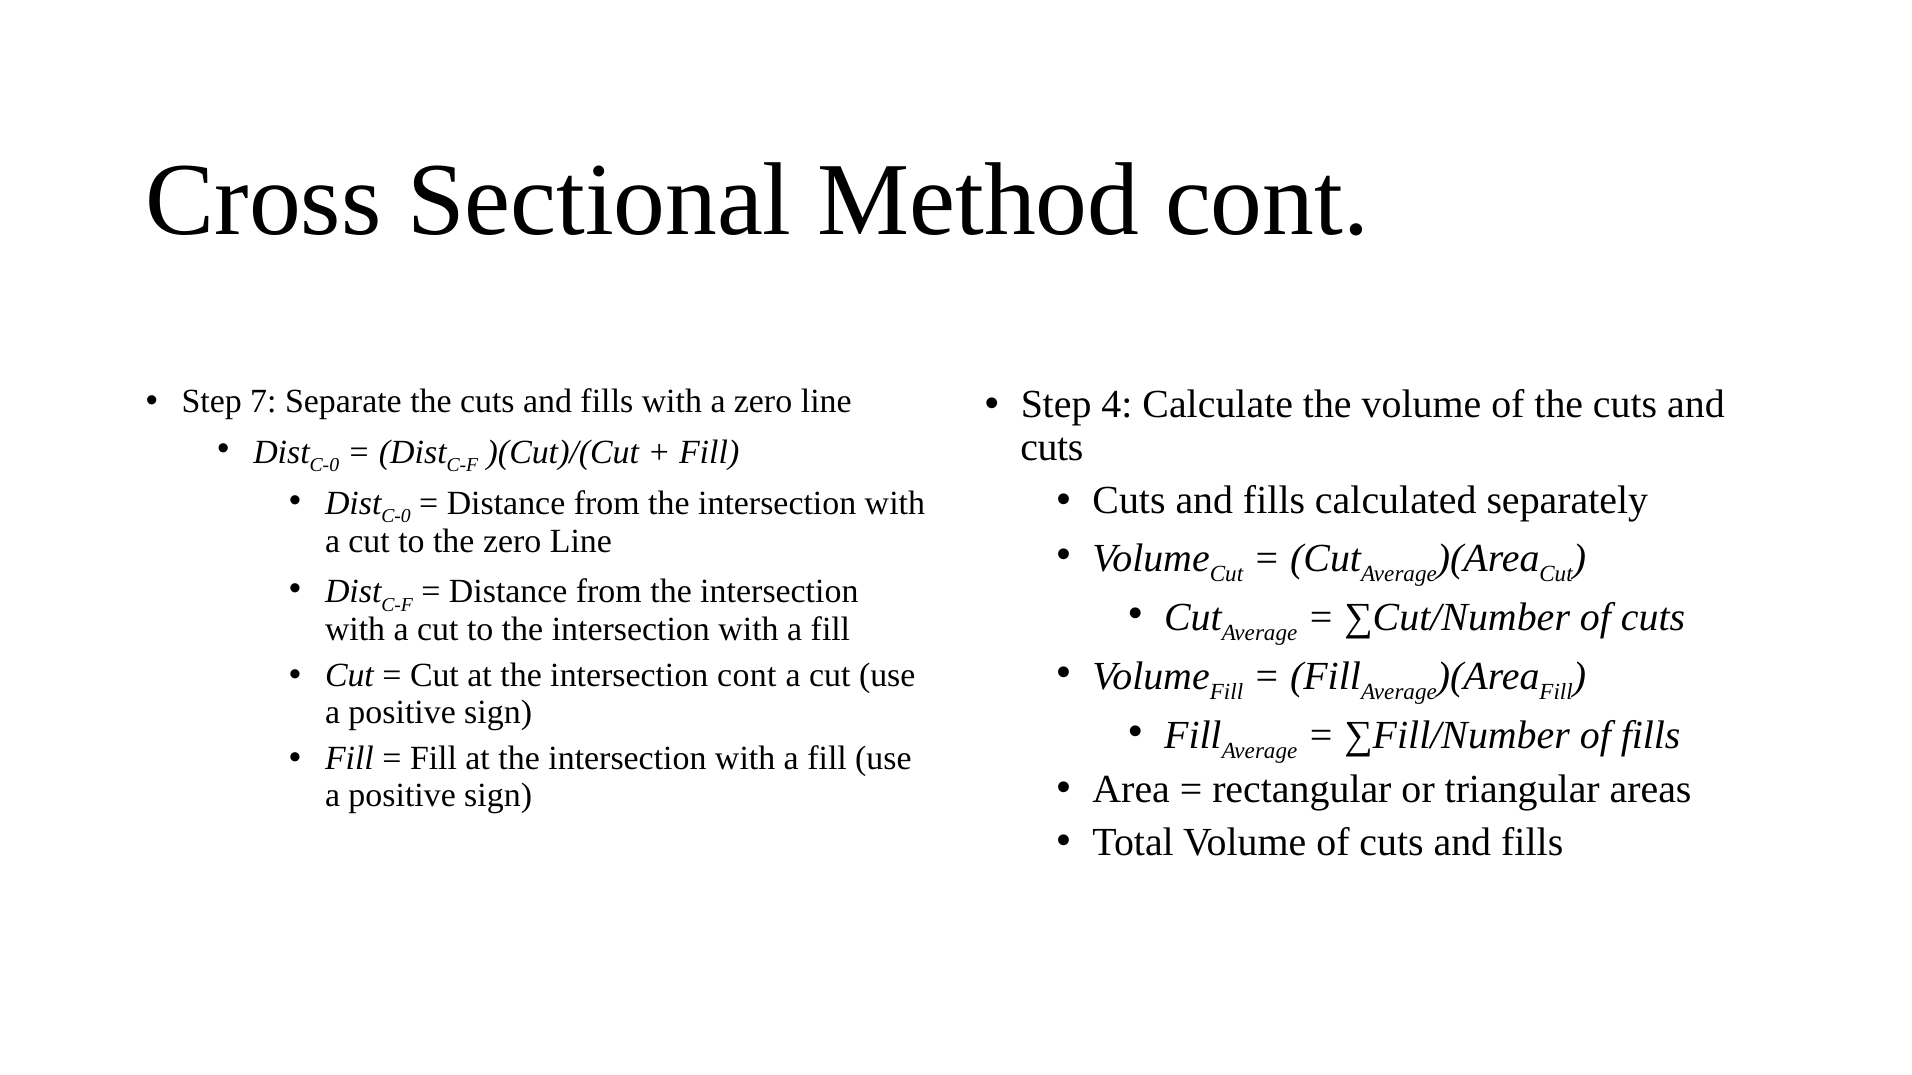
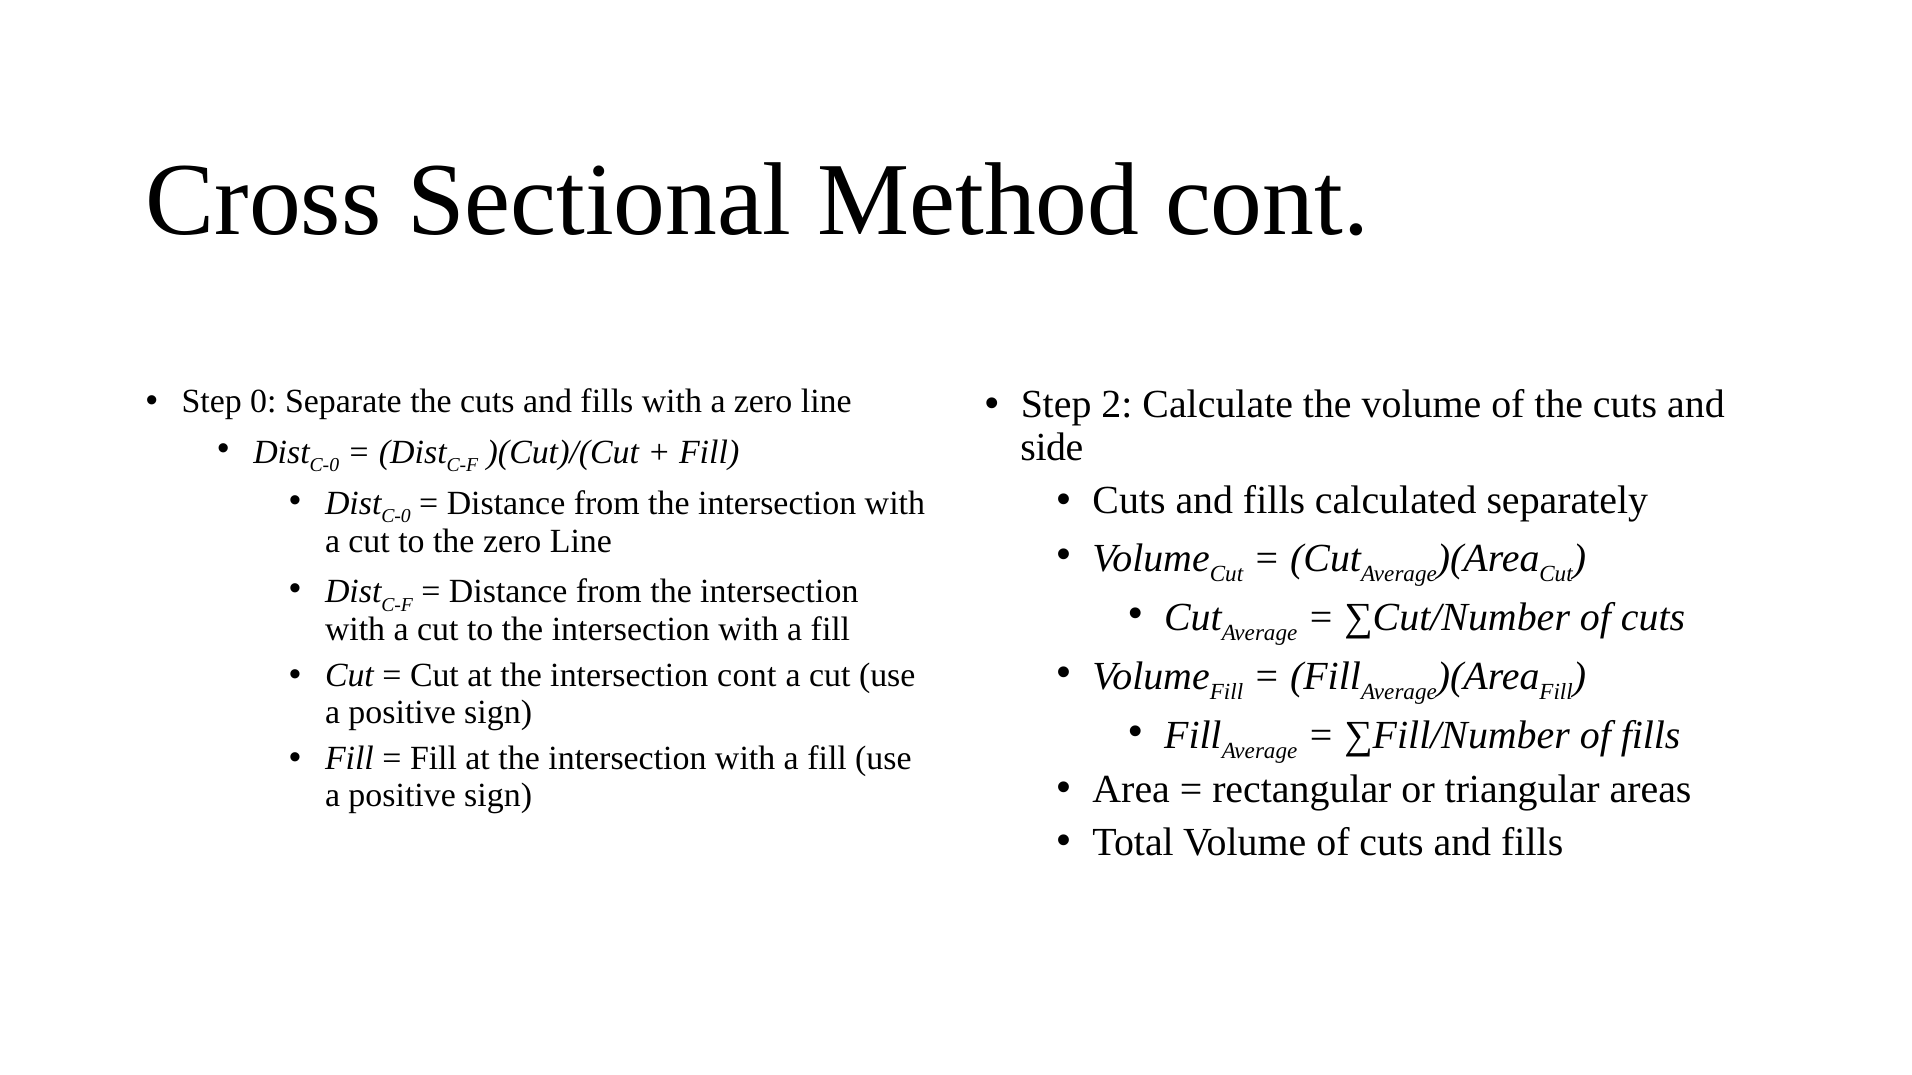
7: 7 -> 0
4: 4 -> 2
cuts at (1052, 448): cuts -> side
